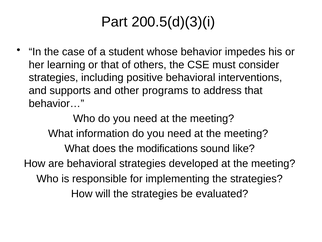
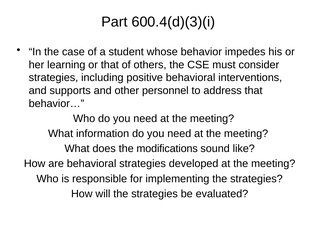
200.5(d)(3)(i: 200.5(d)(3)(i -> 600.4(d)(3)(i
programs: programs -> personnel
